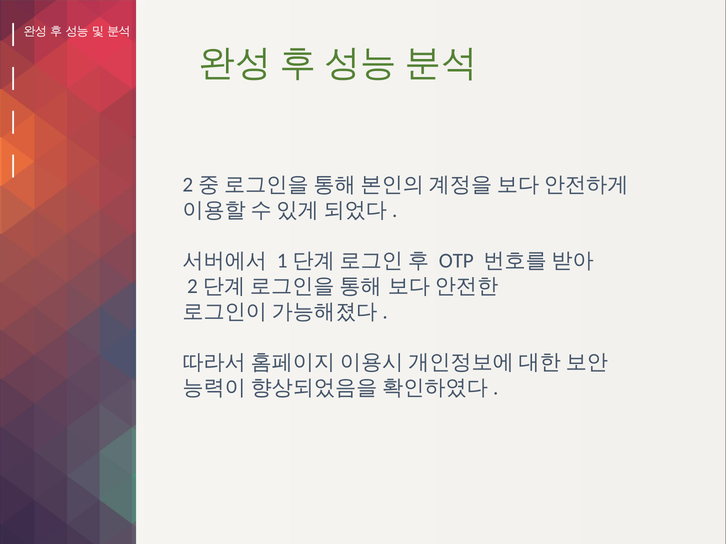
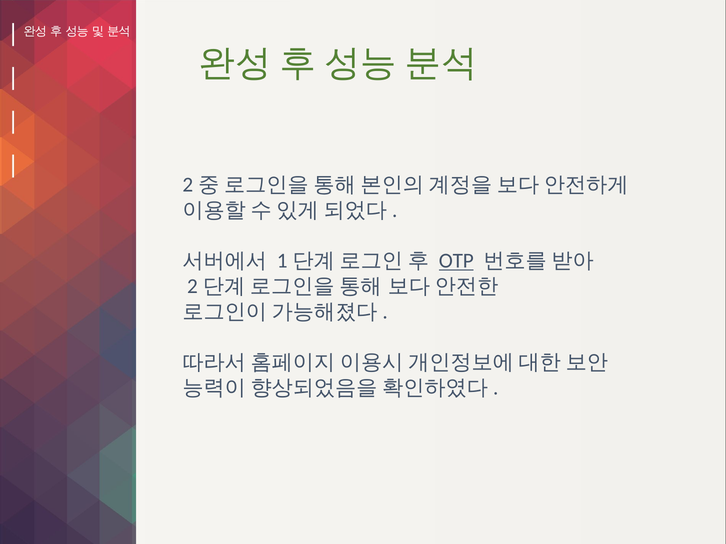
OTP underline: none -> present
